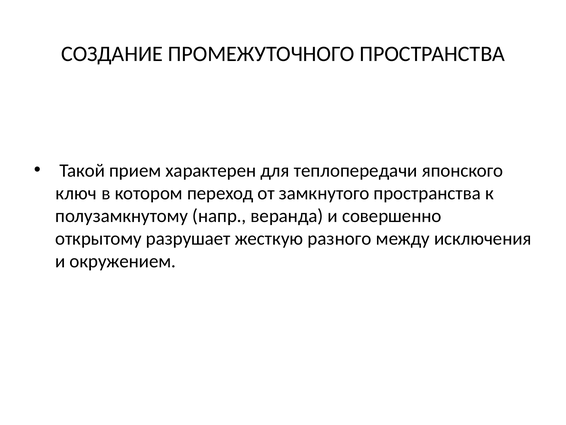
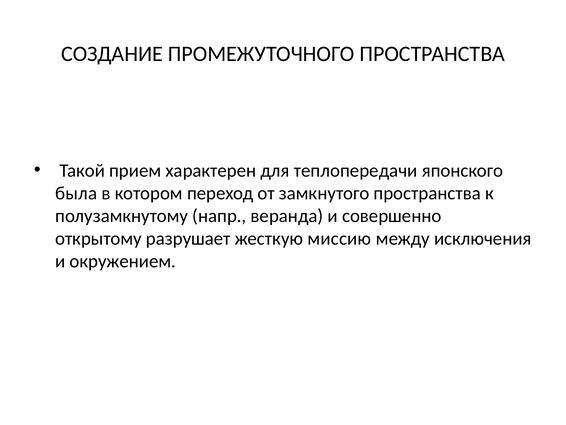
ключ: ключ -> была
разного: разного -> миссию
